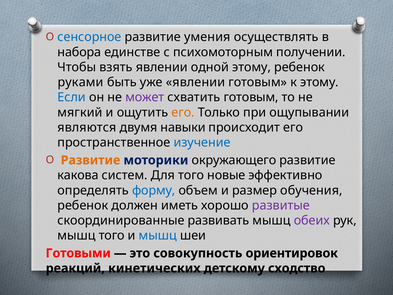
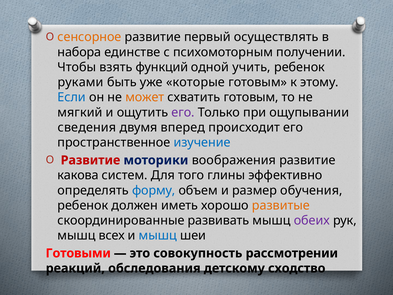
сенсорное colour: blue -> orange
умения: умения -> первый
взять явлении: явлении -> функций
одной этому: этому -> учить
уже явлении: явлении -> которые
может colour: purple -> orange
его at (183, 112) colour: orange -> purple
являются: являются -> сведения
навыки: навыки -> вперед
Развитие at (90, 160) colour: orange -> red
окружающего: окружающего -> воображения
новые: новые -> глины
развитые colour: purple -> orange
мышц того: того -> всех
ориентировок: ориентировок -> рассмотрении
кинетических: кинетических -> обследования
